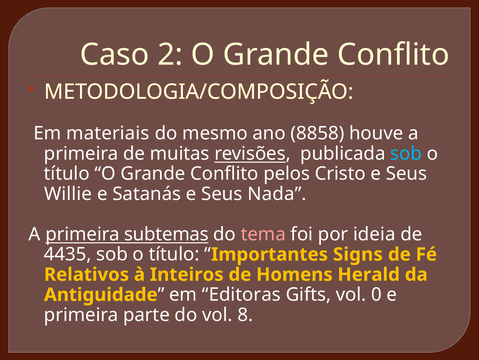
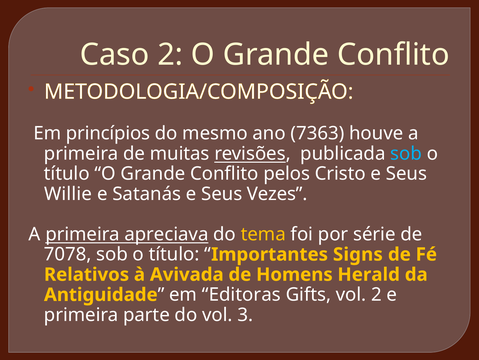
materiais: materiais -> princípios
8858: 8858 -> 7363
Nada: Nada -> Vezes
subtemas: subtemas -> apreciava
tema colour: pink -> yellow
ideia: ideia -> série
4435: 4435 -> 7078
Inteiros: Inteiros -> Avivada
vol 0: 0 -> 2
8: 8 -> 3
